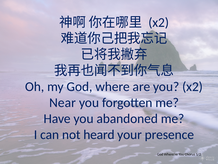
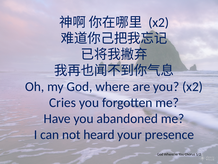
Near: Near -> Cries
